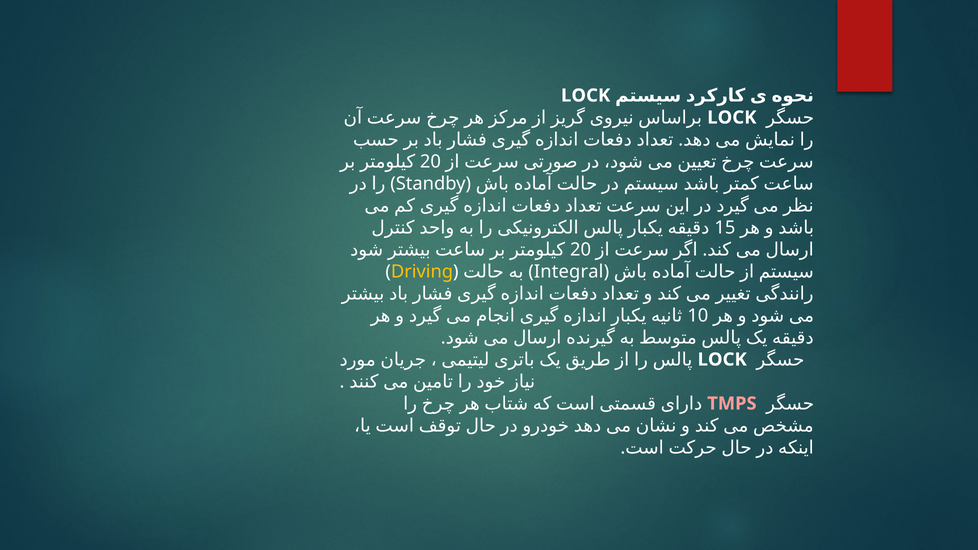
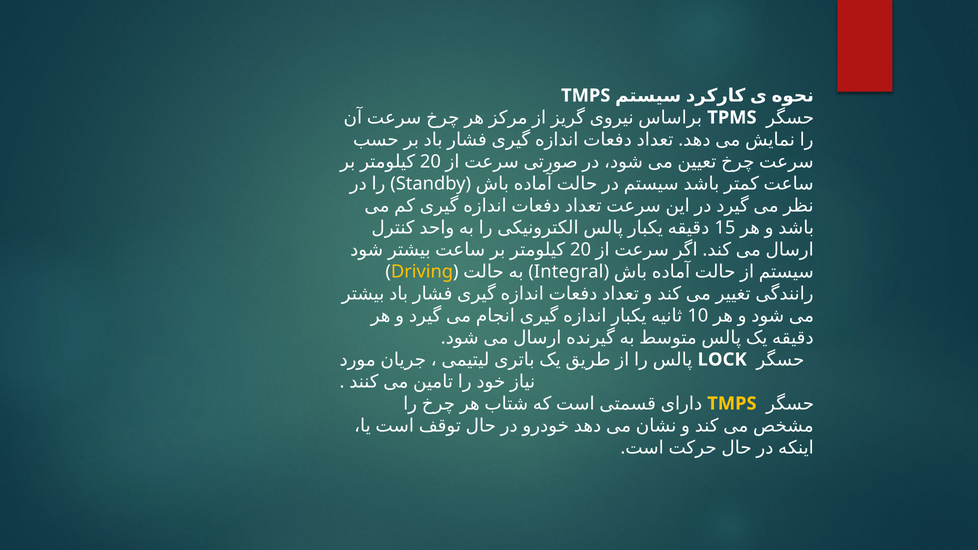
LOCK at (586, 96): LOCK -> TMPS
LOCK at (732, 118): LOCK -> TPMS
TMPS at (732, 404) colour: pink -> yellow
